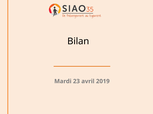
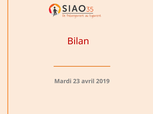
Bilan colour: black -> red
